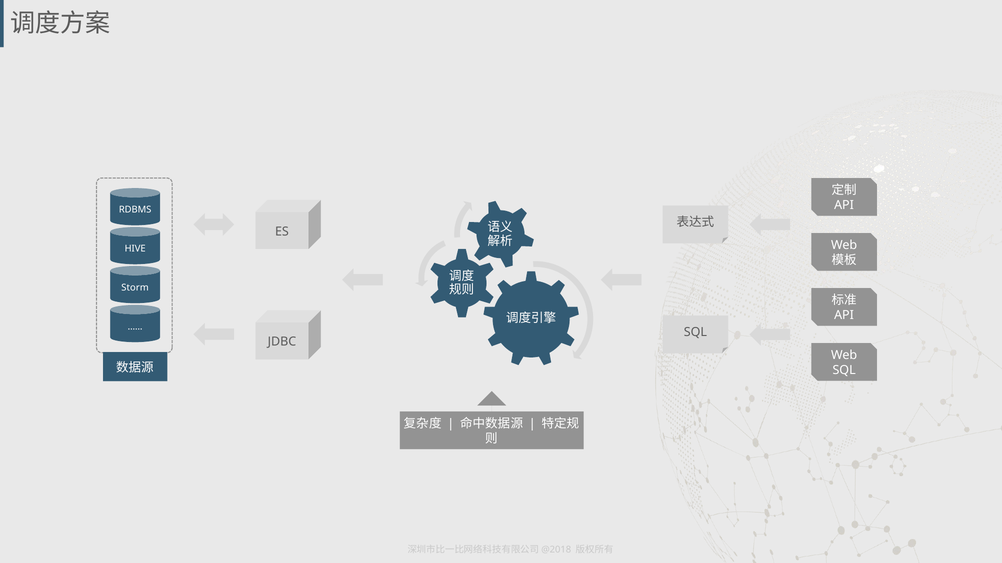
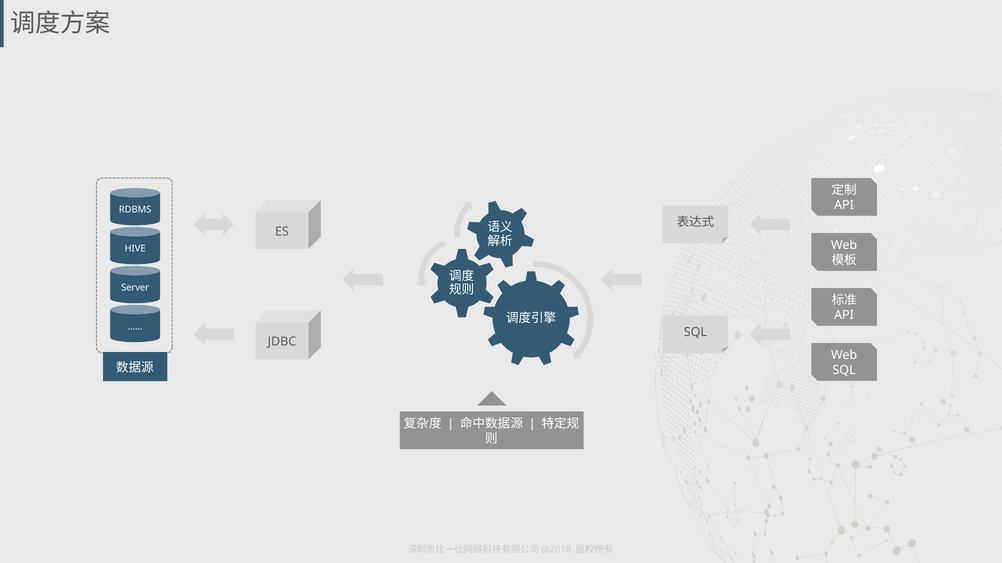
Storm: Storm -> Server
